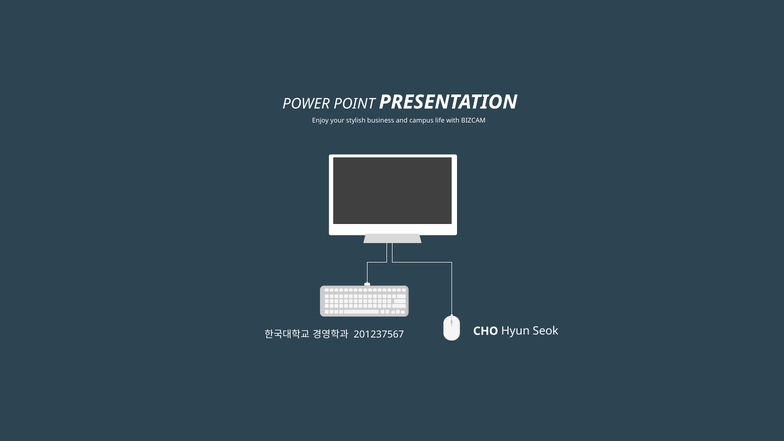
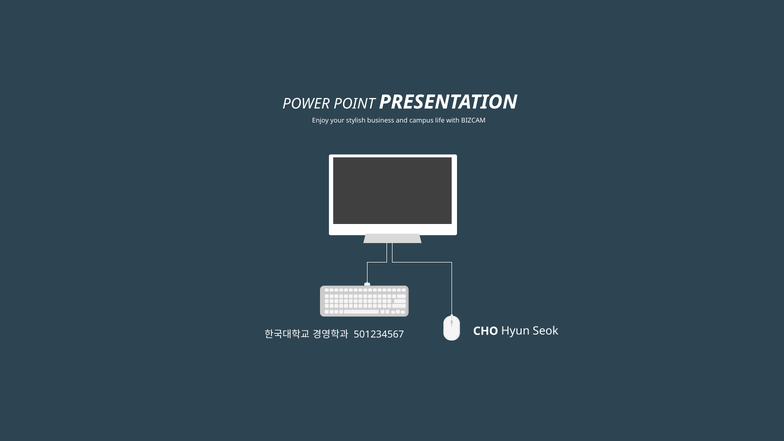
201237567: 201237567 -> 501234567
